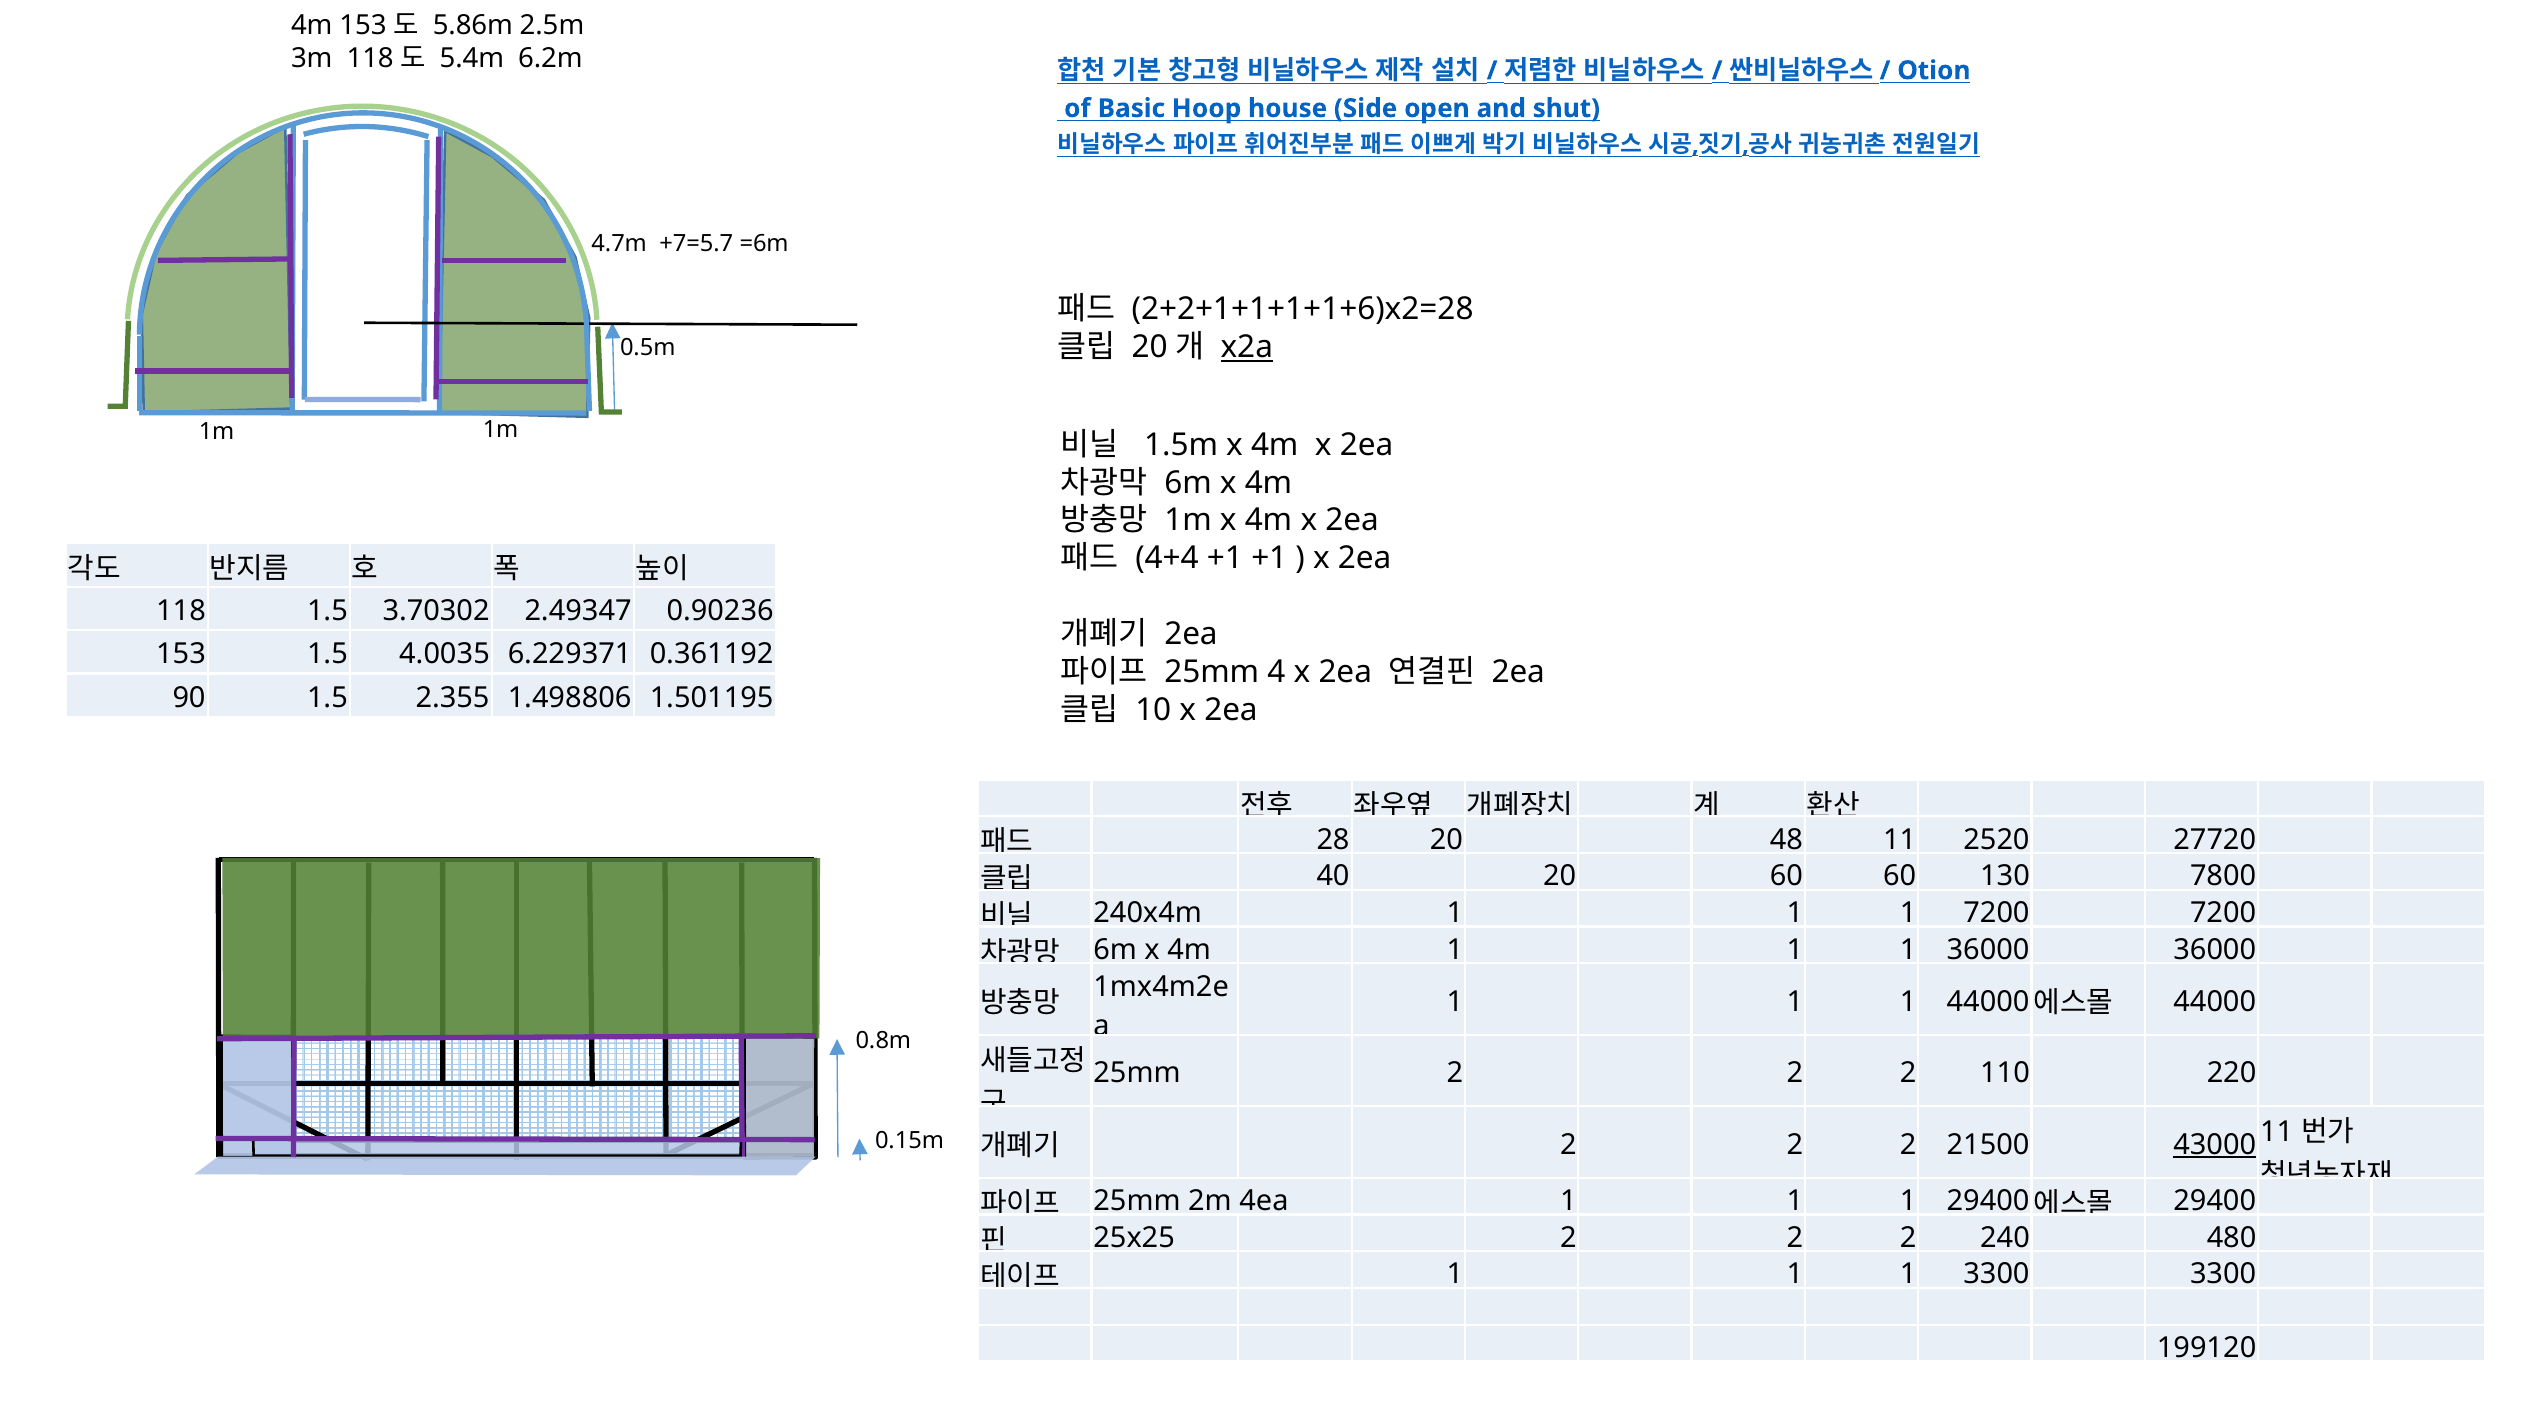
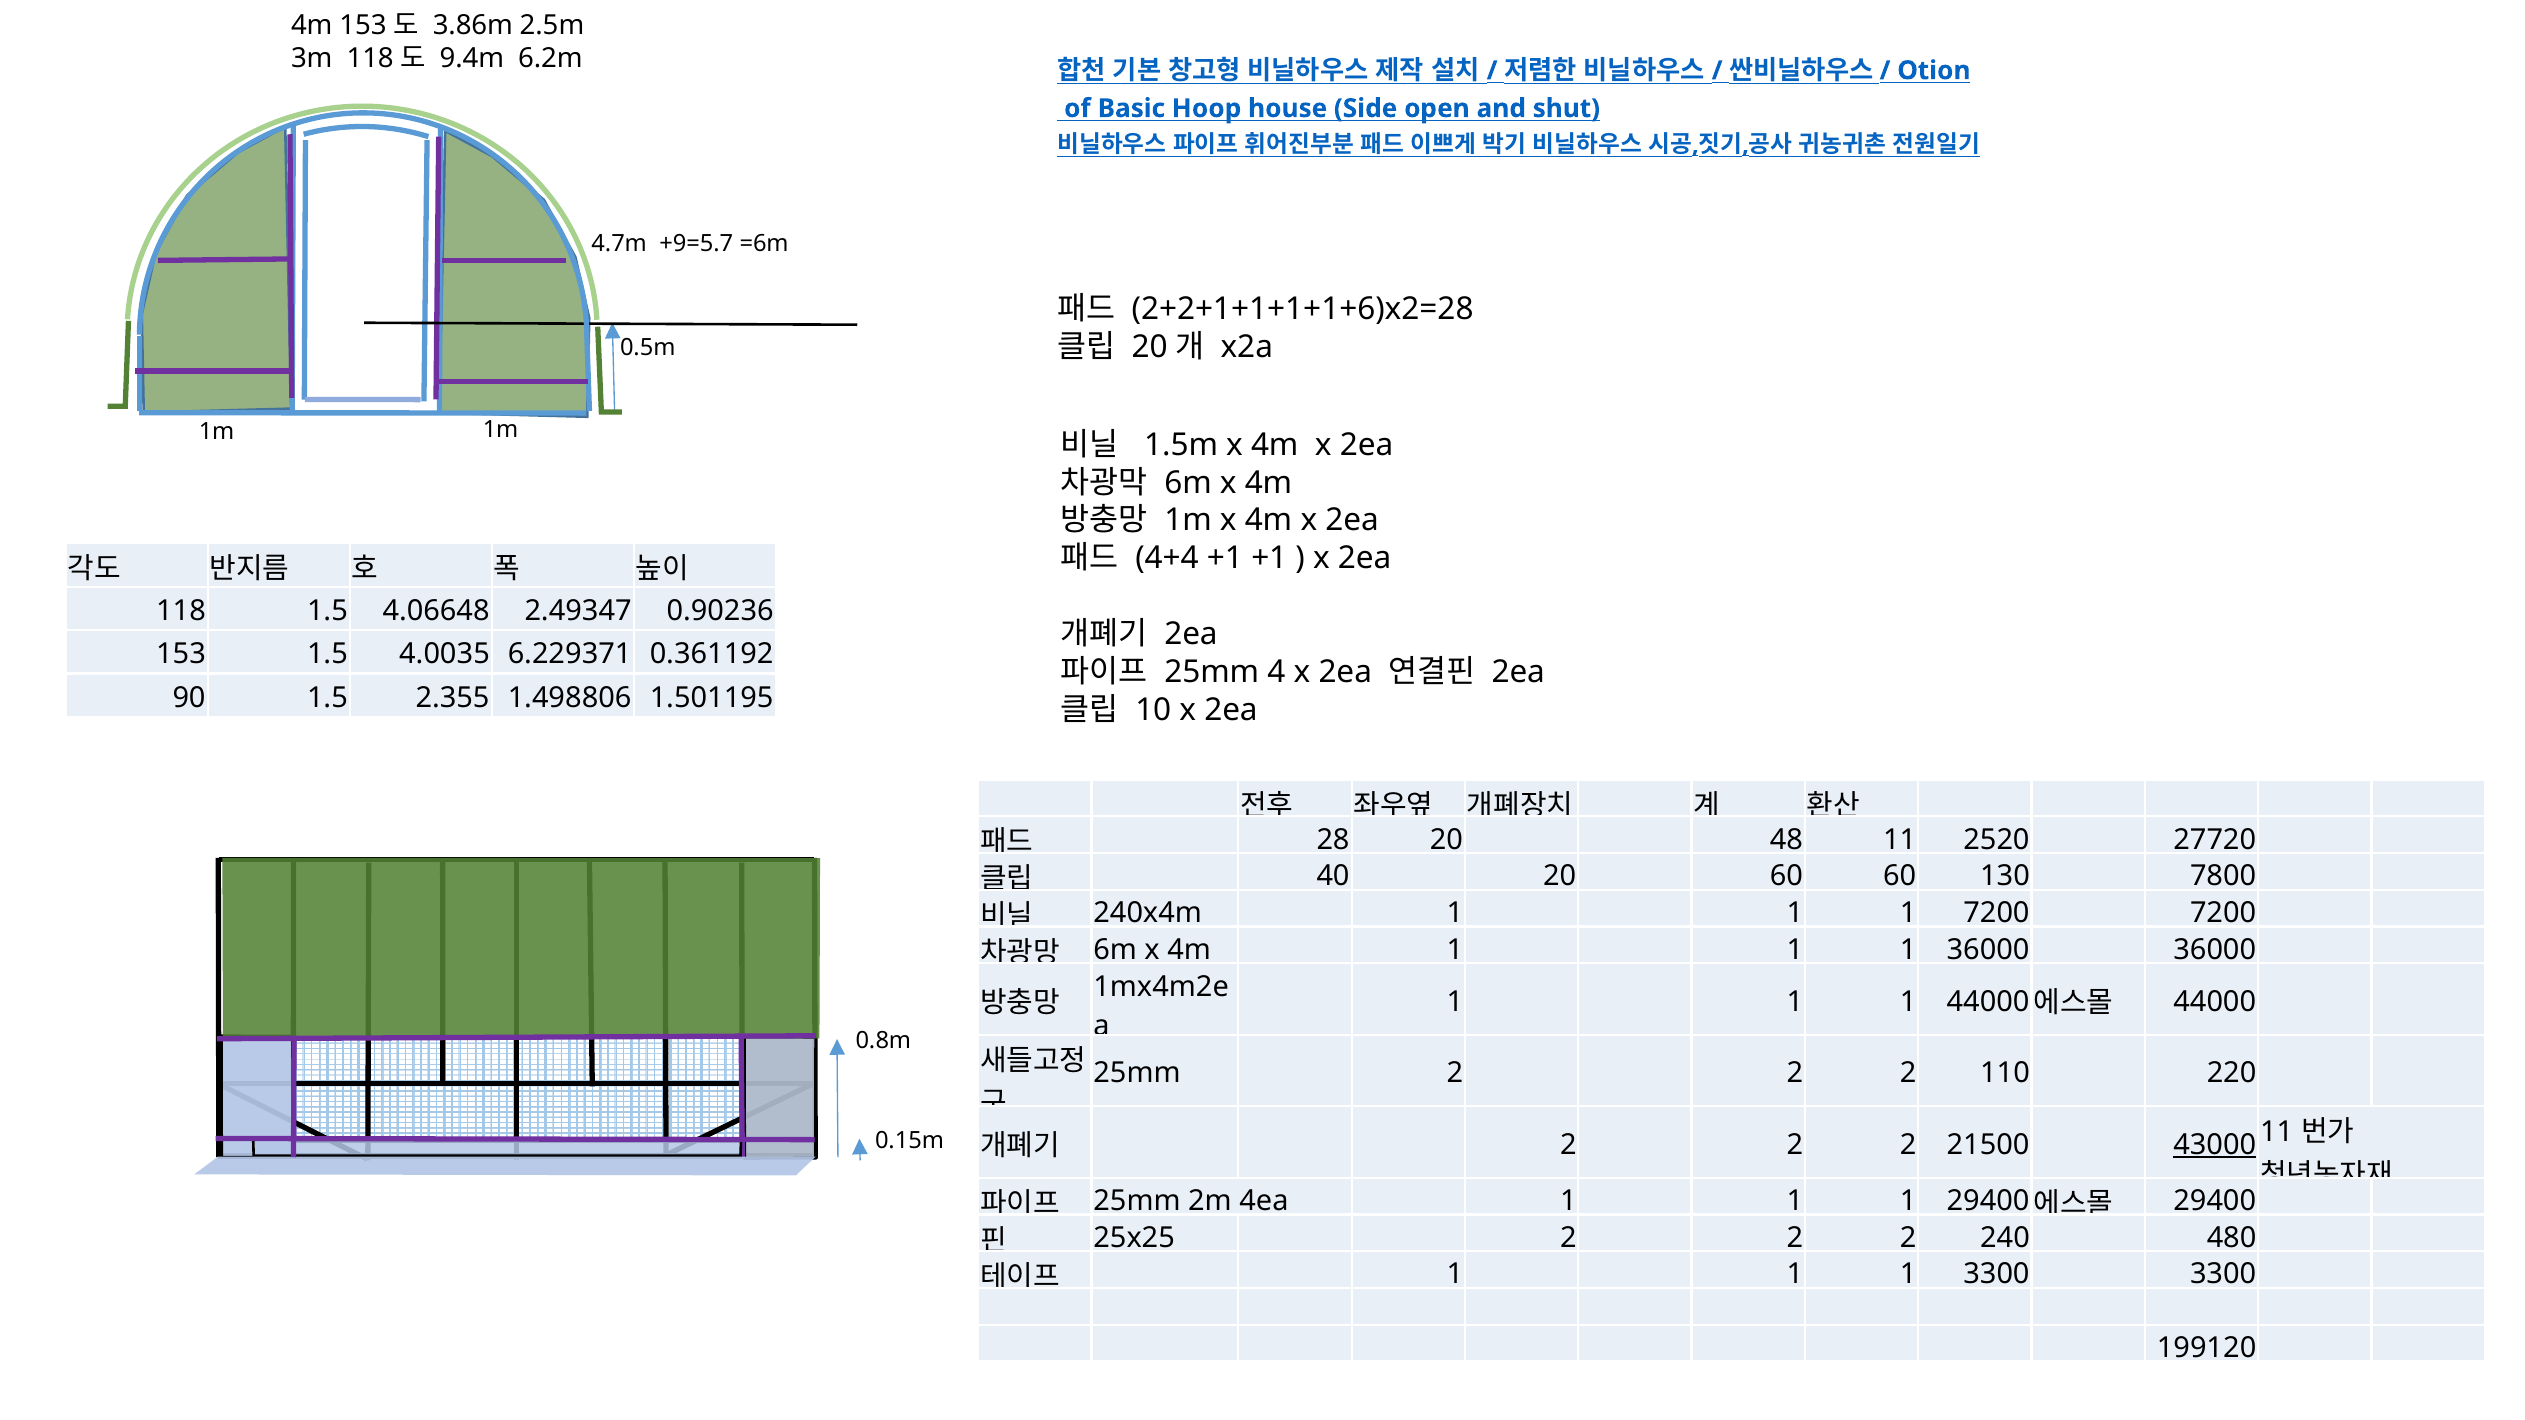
5.86m: 5.86m -> 3.86m
5.4m: 5.4m -> 9.4m
+7=5.7: +7=5.7 -> +9=5.7
x2a underline: present -> none
3.70302: 3.70302 -> 4.06648
